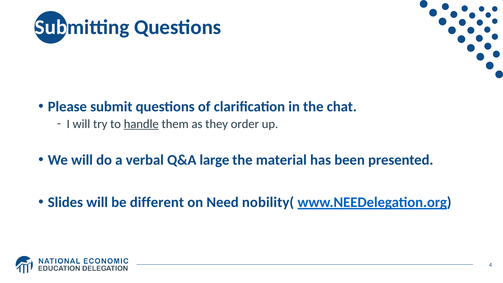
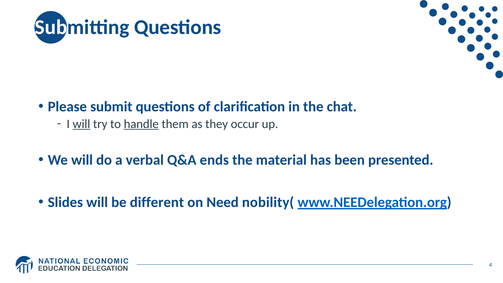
will at (81, 124) underline: none -> present
order: order -> occur
large: large -> ends
